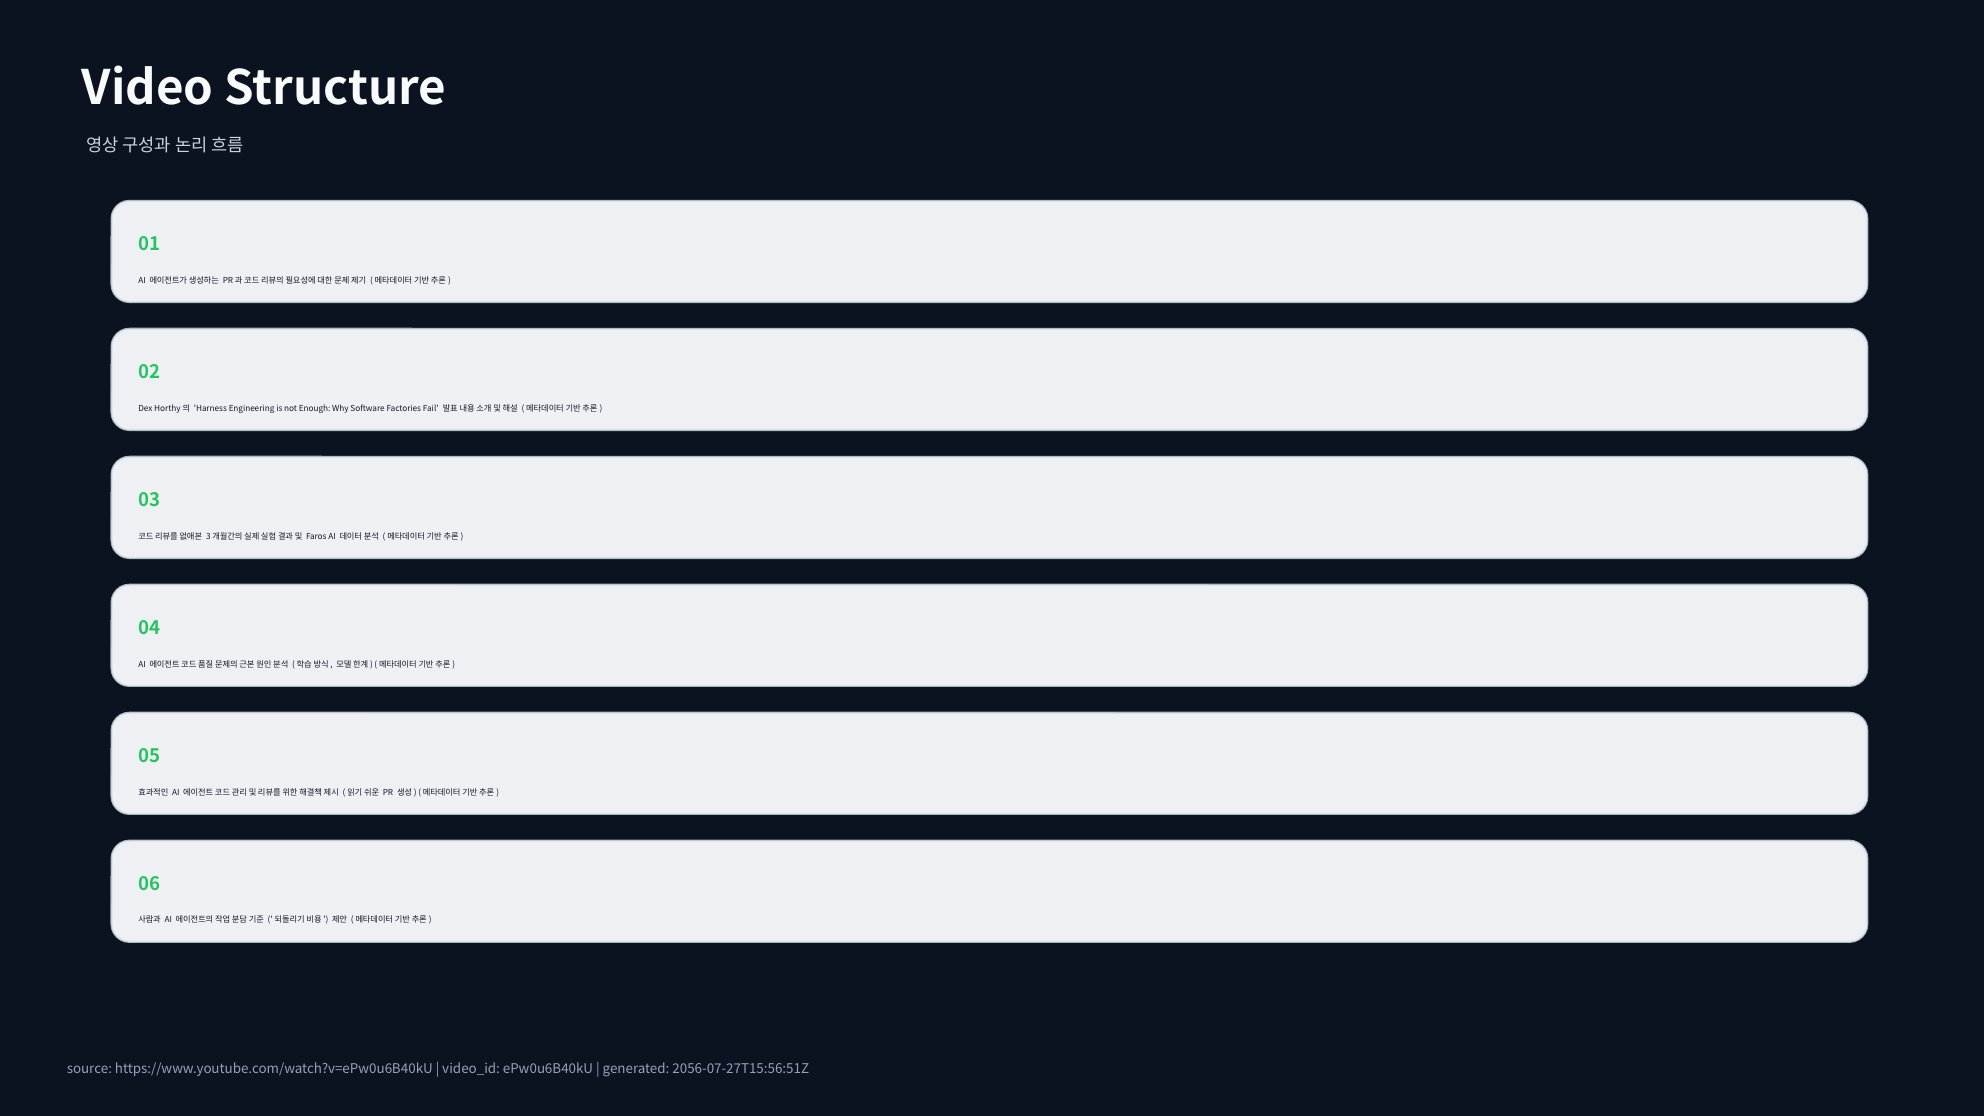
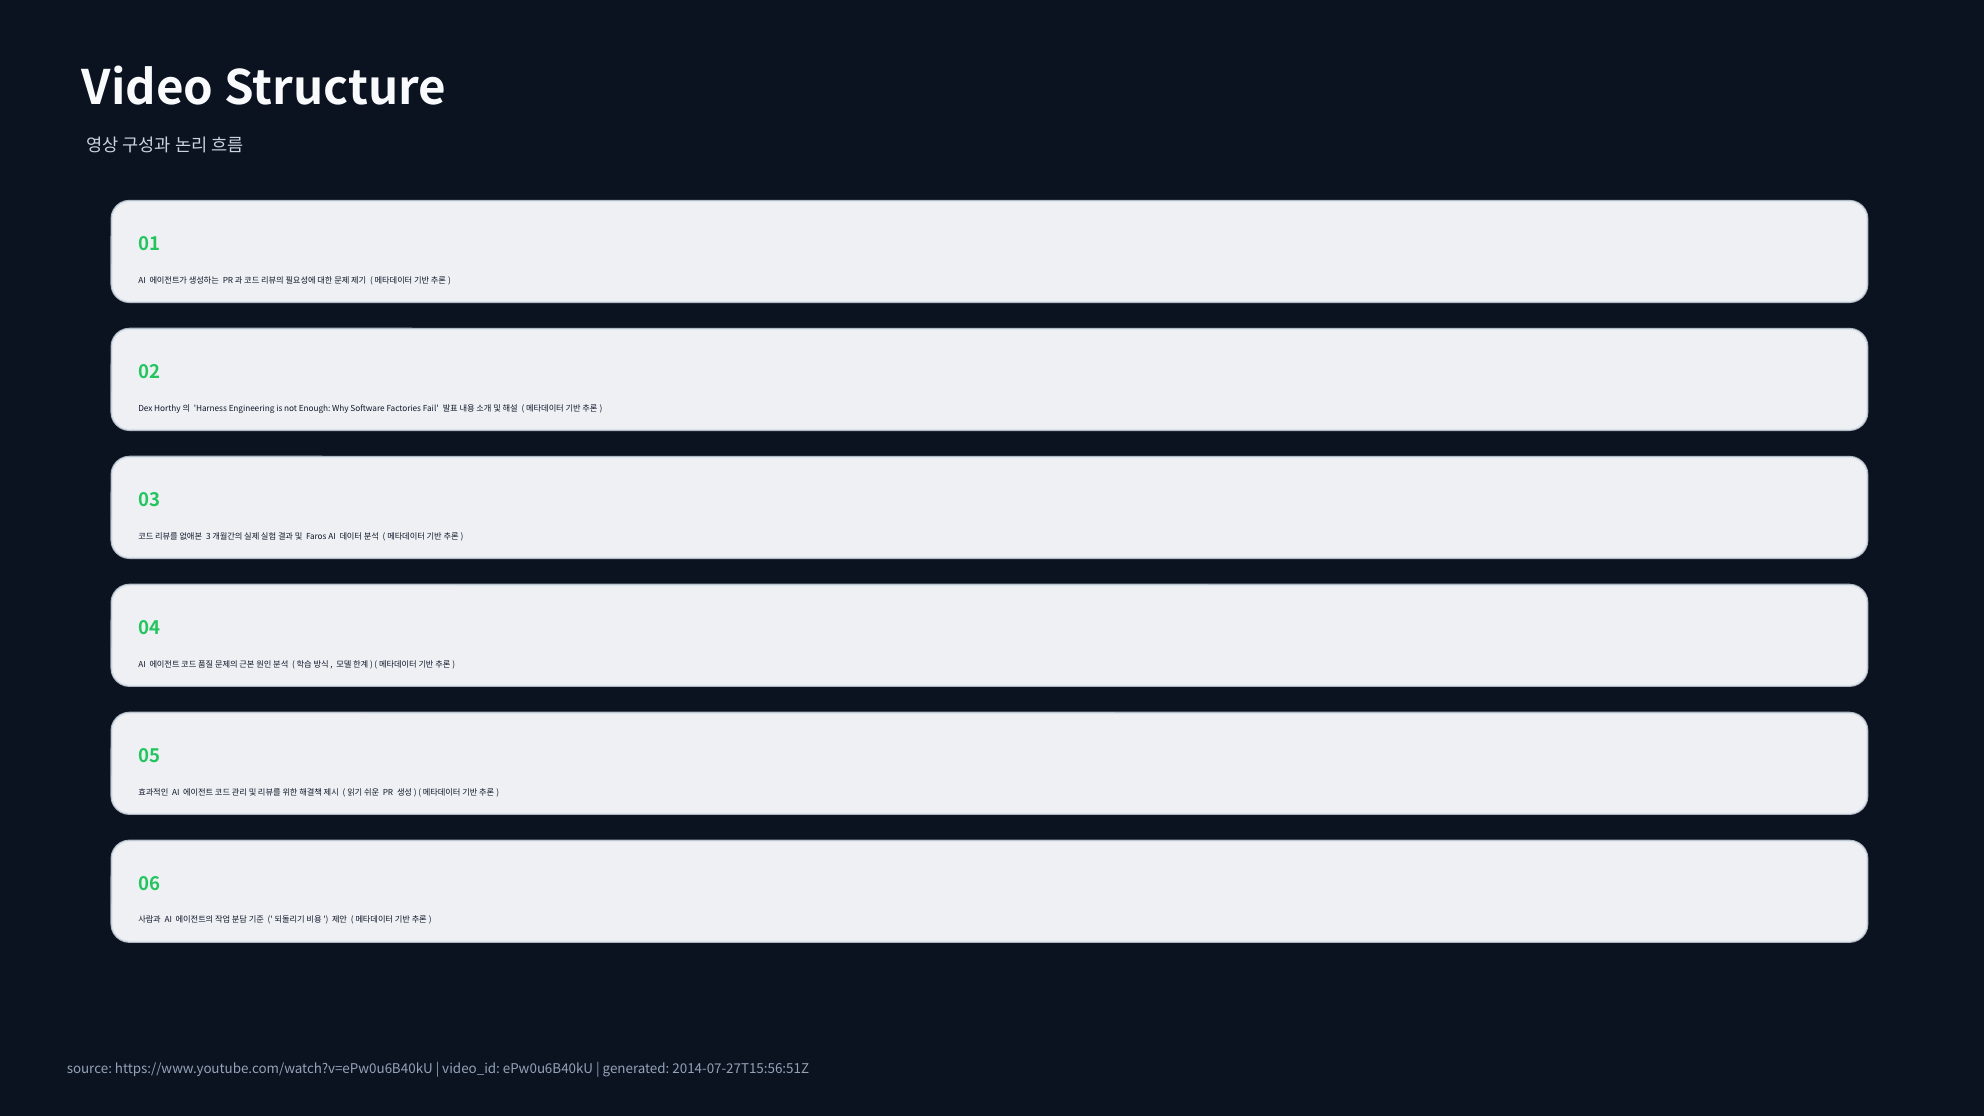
2056-07-27T15:56:51Z: 2056-07-27T15:56:51Z -> 2014-07-27T15:56:51Z
